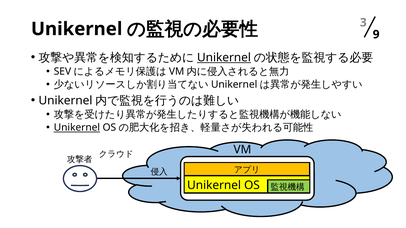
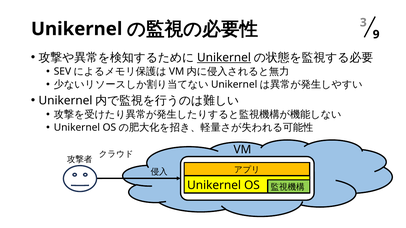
Unikernel at (77, 128) underline: present -> none
